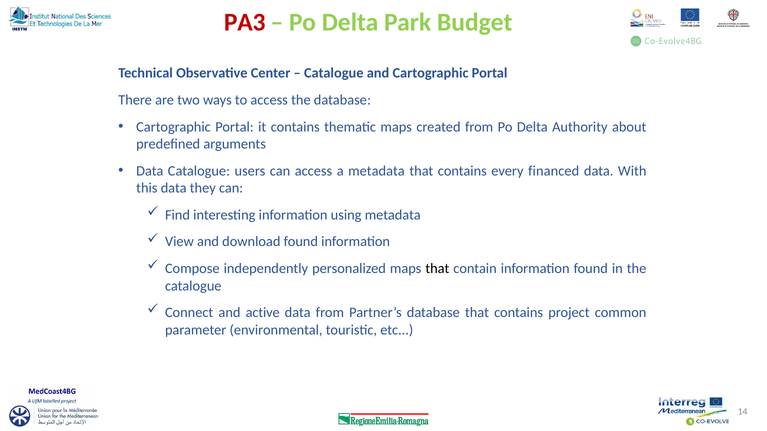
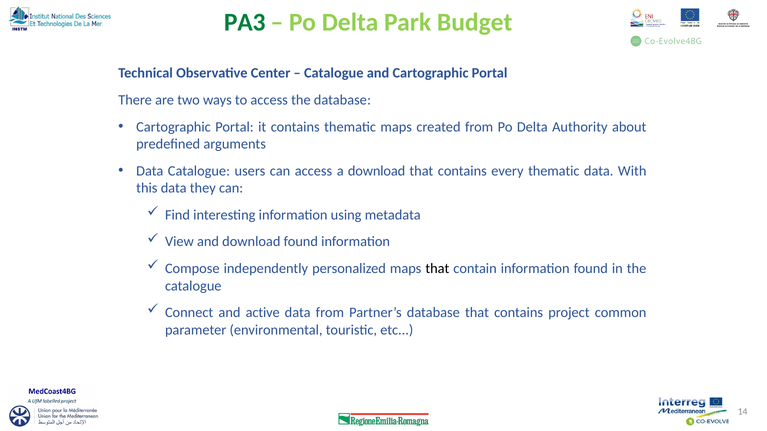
PA3 colour: red -> green
a metadata: metadata -> download
every financed: financed -> thematic
